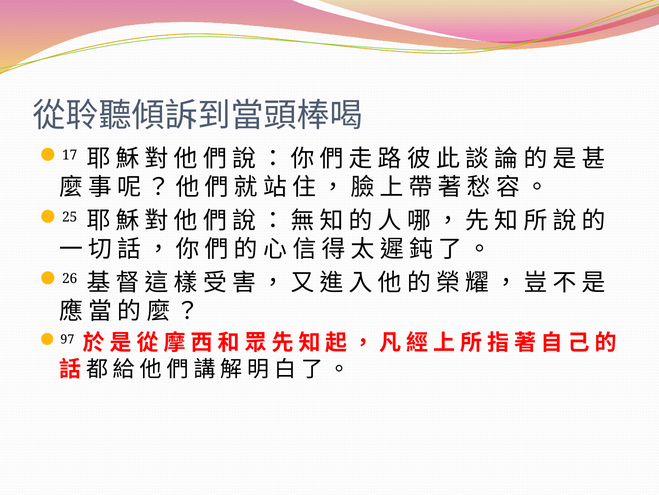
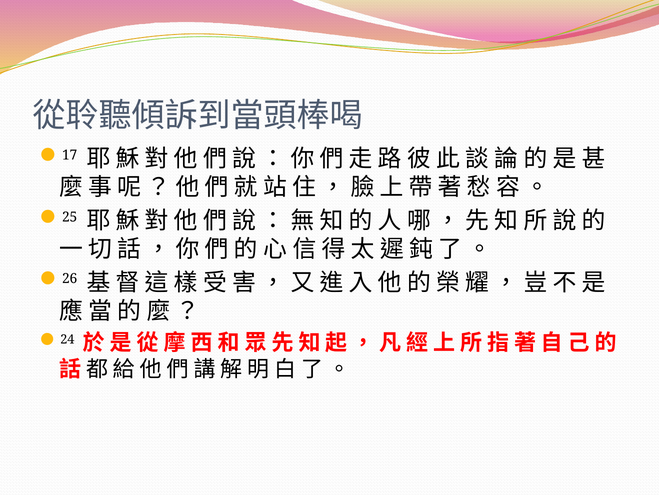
97: 97 -> 24
